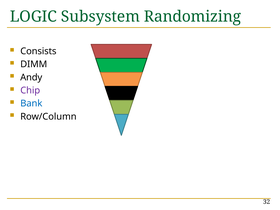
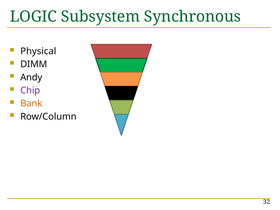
Randomizing: Randomizing -> Synchronous
Consists: Consists -> Physical
Bank colour: blue -> orange
